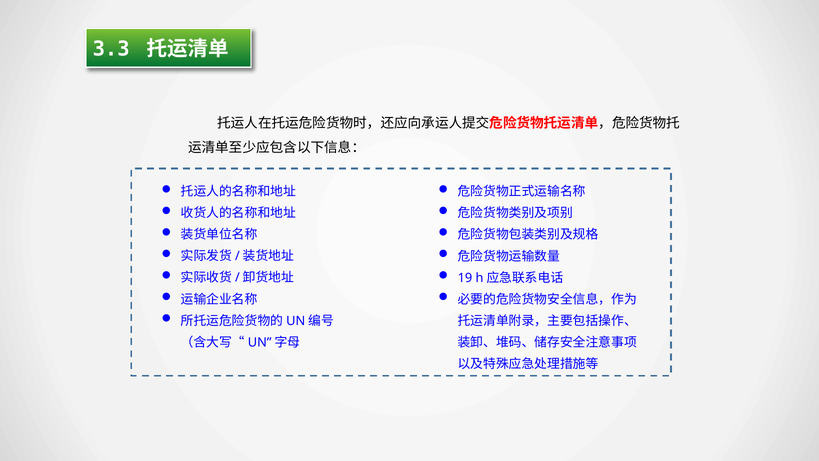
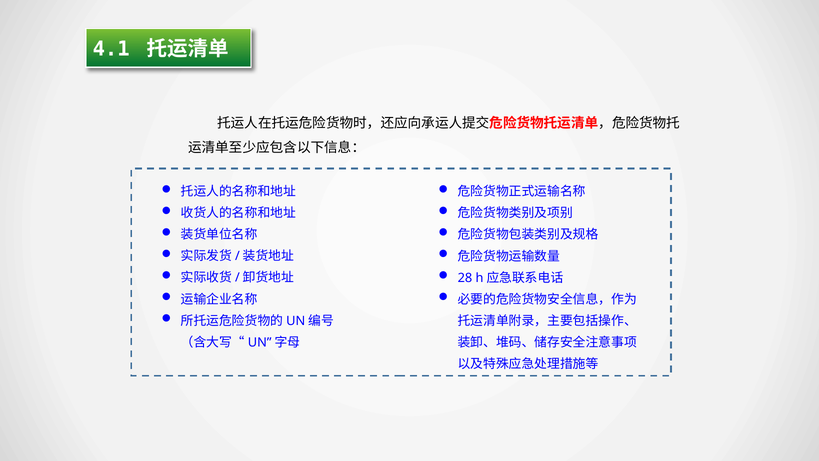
3.3: 3.3 -> 4.1
19: 19 -> 28
